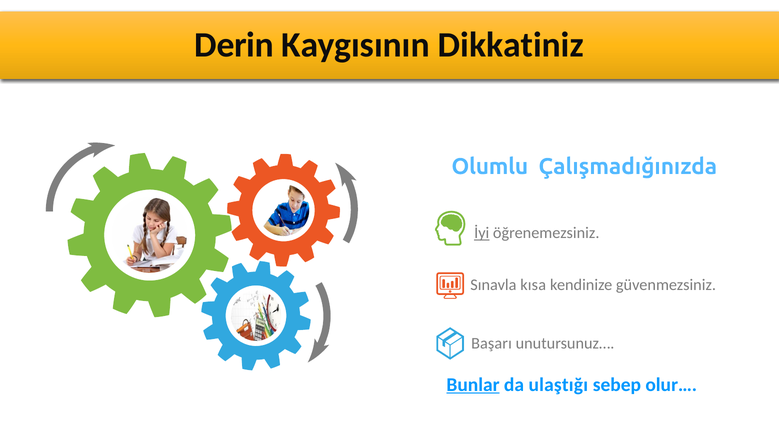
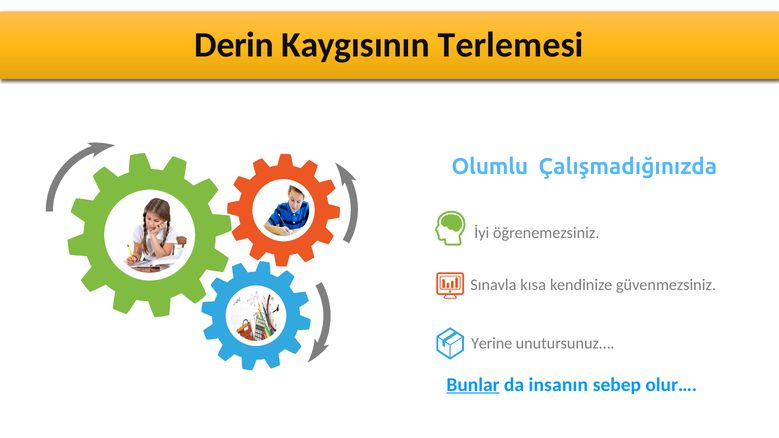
Dikkatiniz: Dikkatiniz -> Terlemesi
İyi underline: present -> none
Başarı: Başarı -> Yerine
ulaştığı: ulaştığı -> insanın
